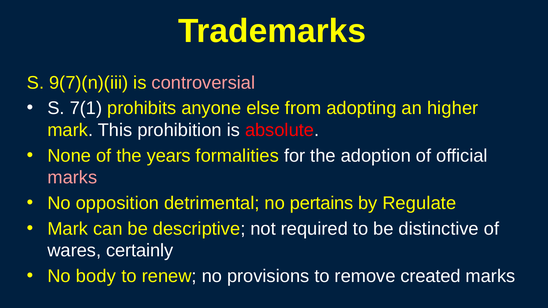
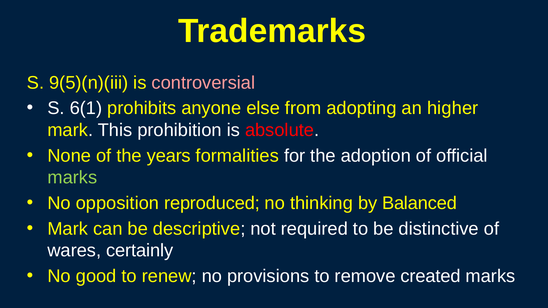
9(7)(n)(iii: 9(7)(n)(iii -> 9(5)(n)(iii
7(1: 7(1 -> 6(1
marks at (72, 178) colour: pink -> light green
detrimental: detrimental -> reproduced
pertains: pertains -> thinking
Regulate: Regulate -> Balanced
body: body -> good
